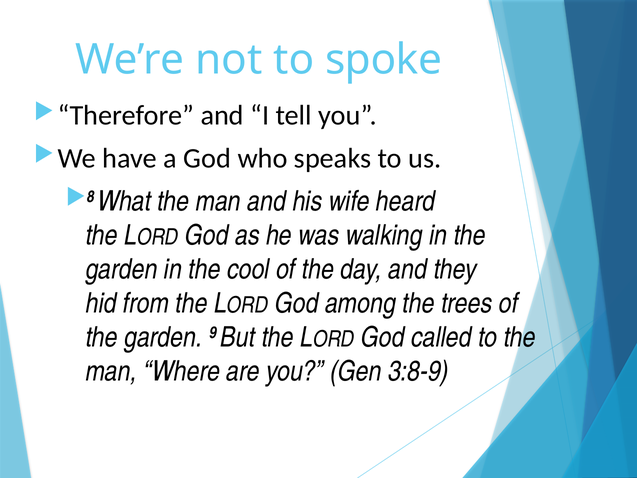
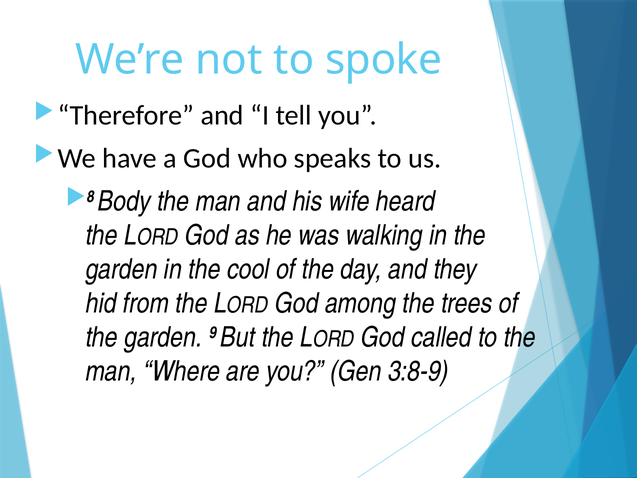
What: What -> Body
